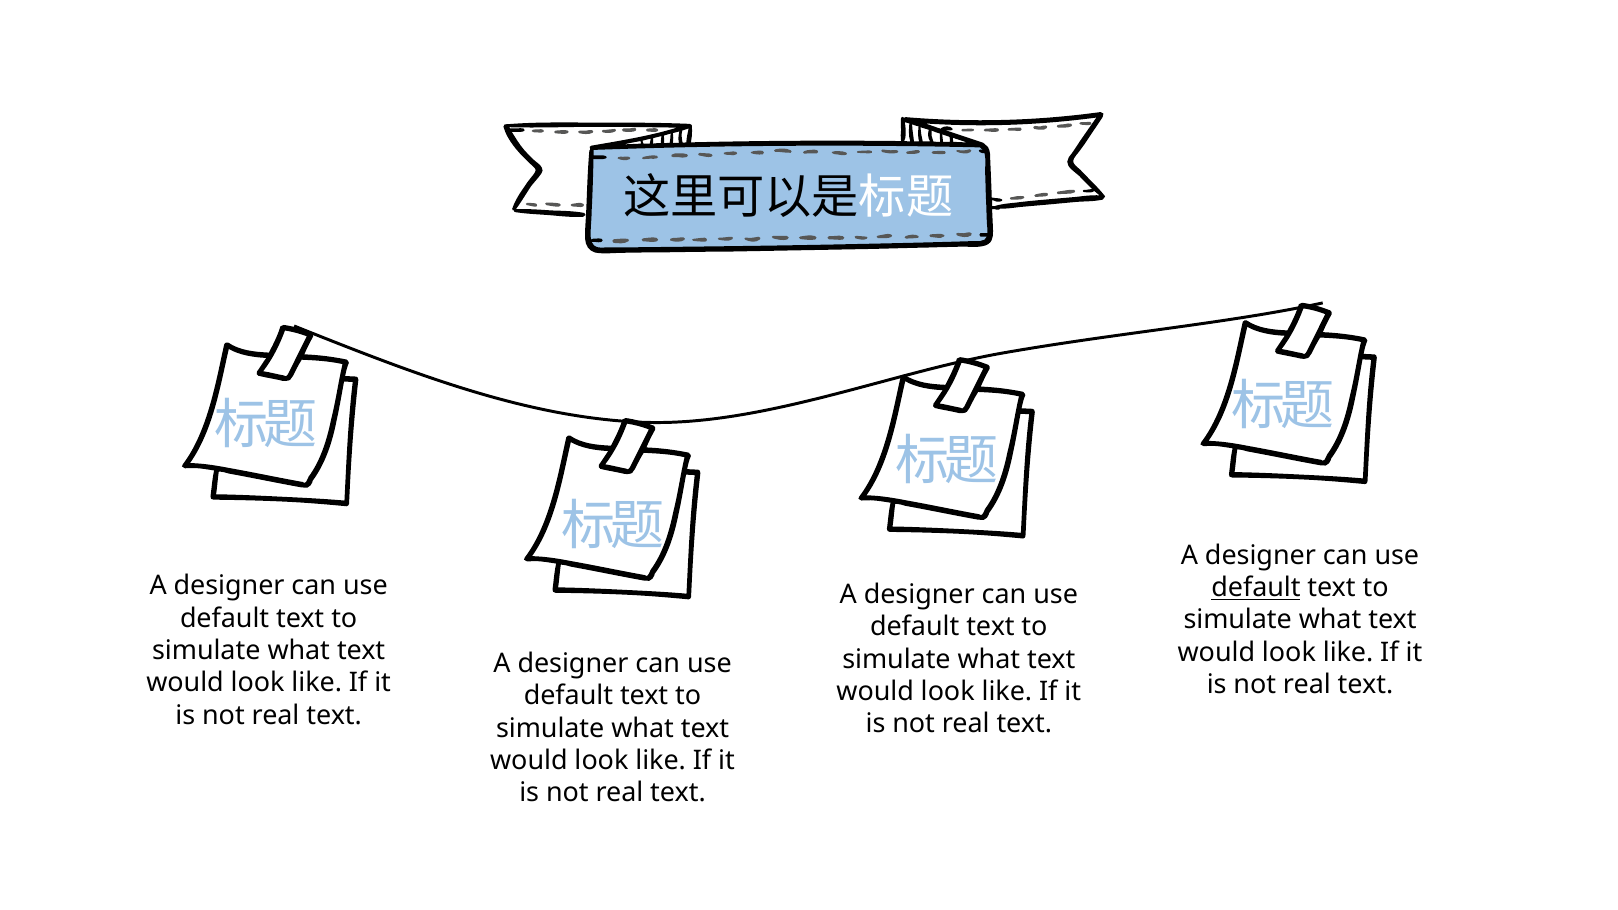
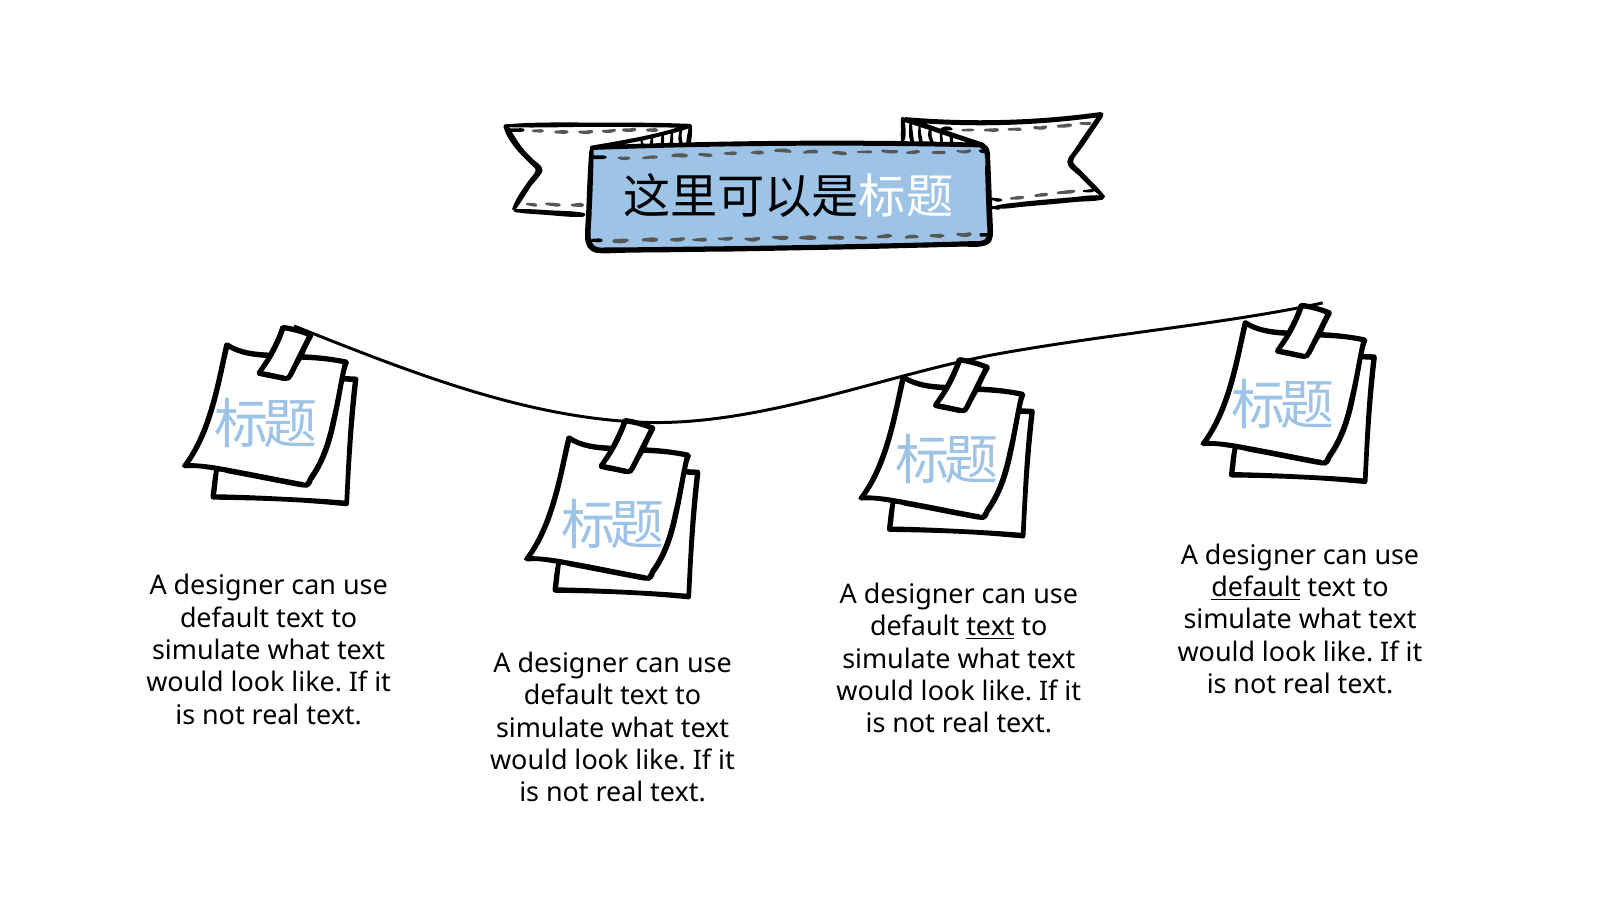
text at (990, 627) underline: none -> present
